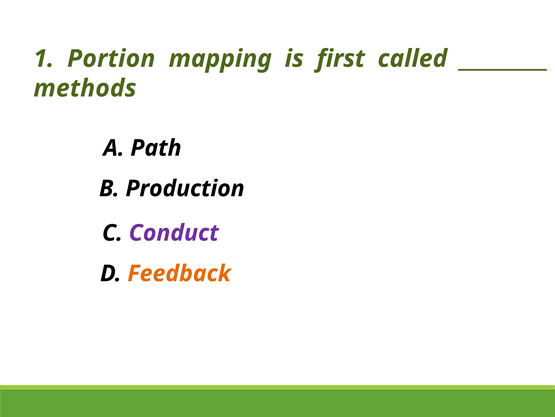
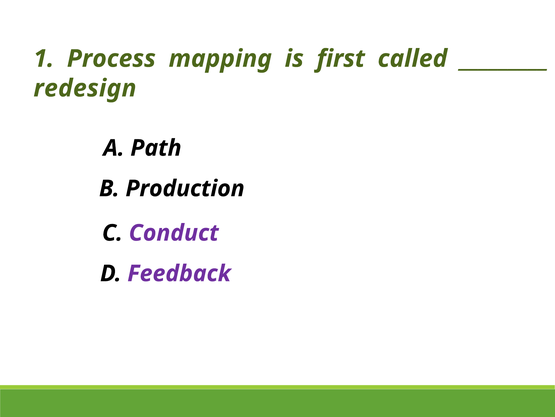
Portion: Portion -> Process
methods: methods -> redesign
Feedback colour: orange -> purple
